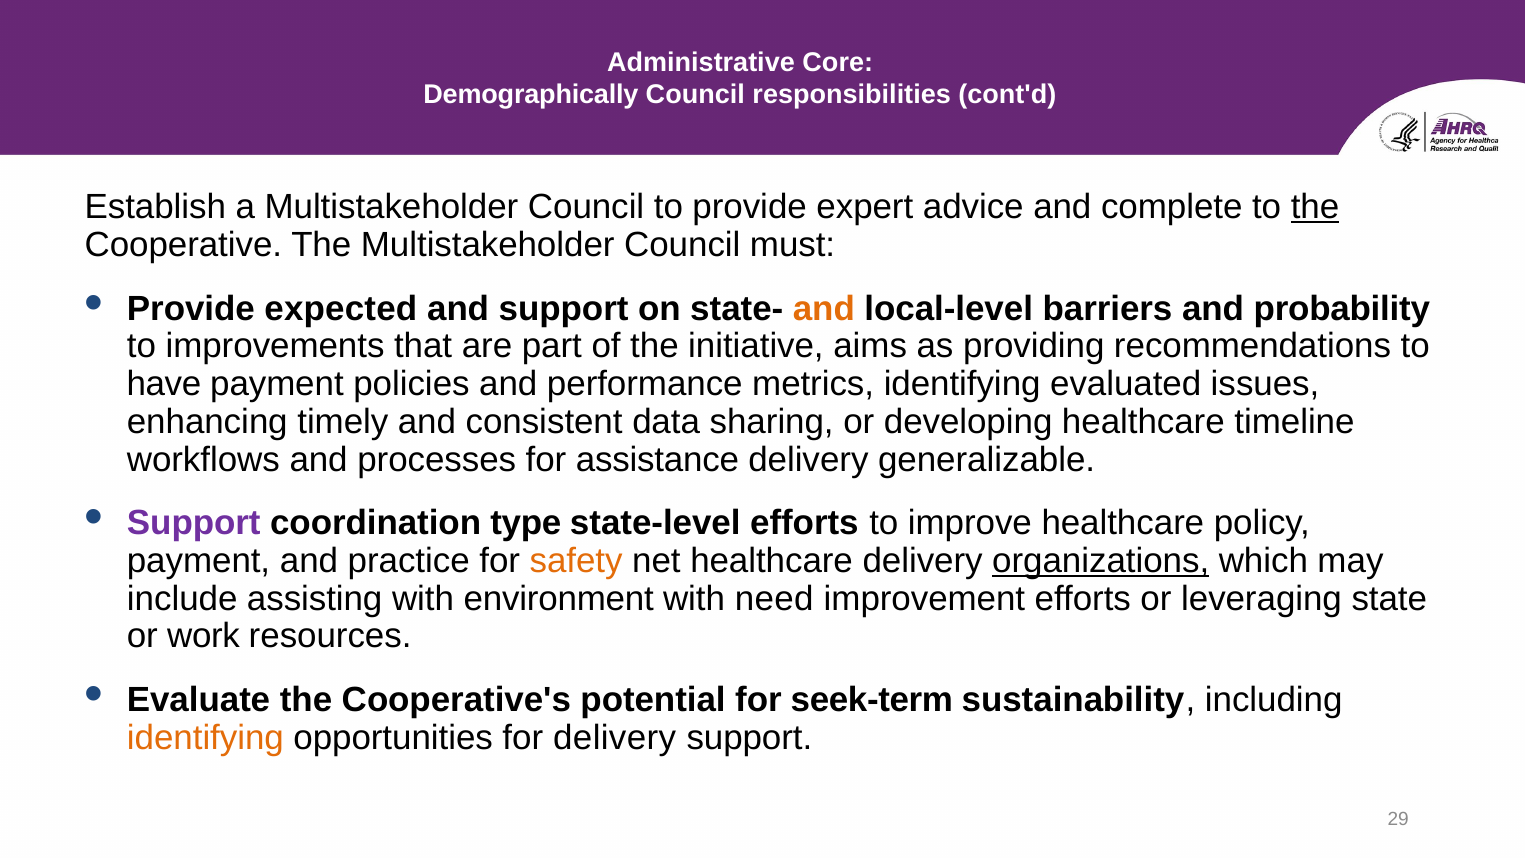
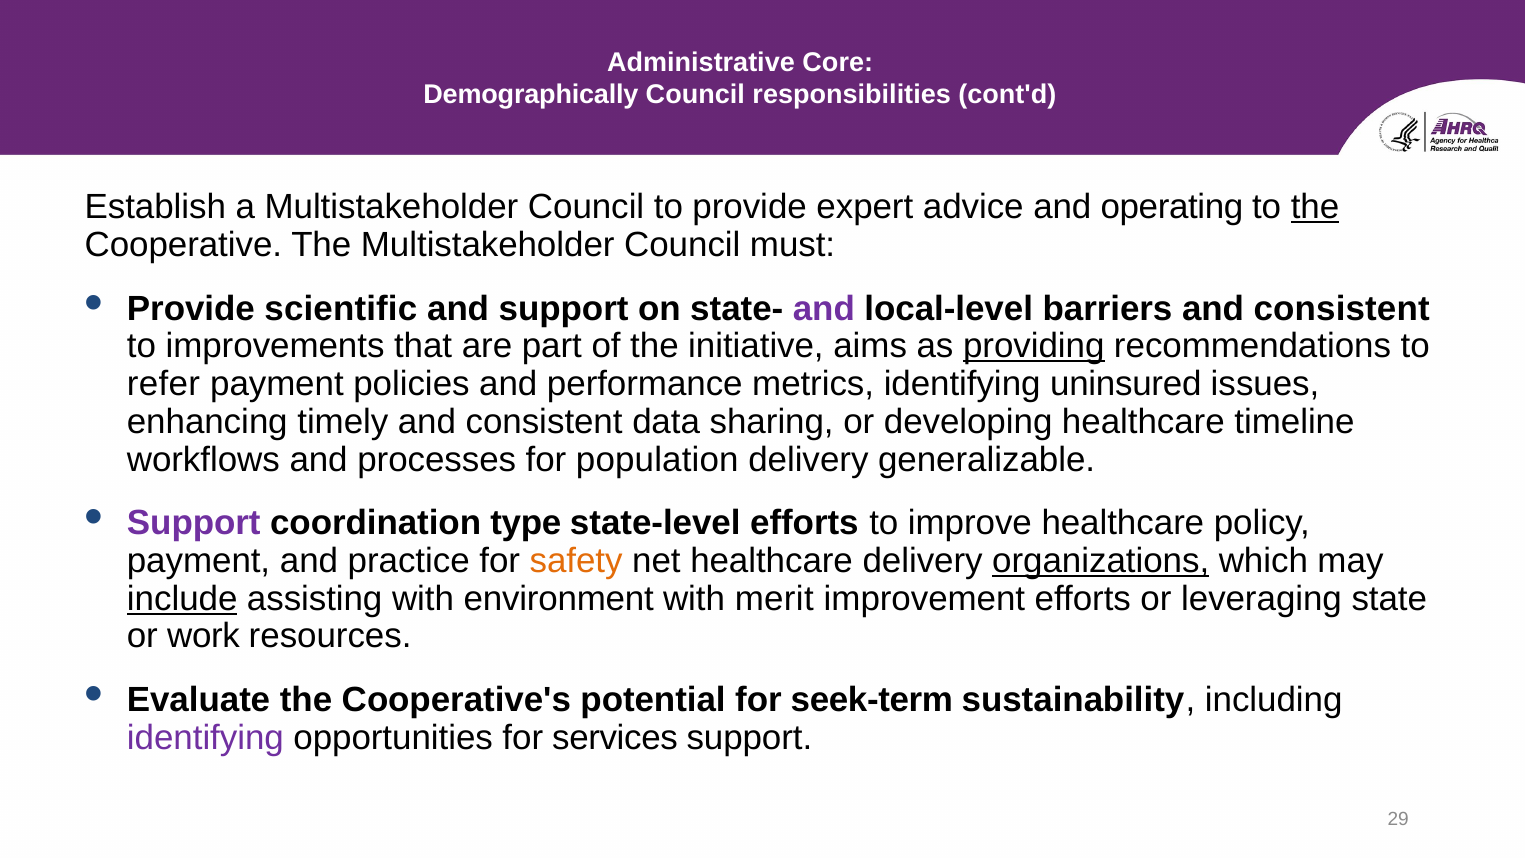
complete: complete -> operating
expected: expected -> scientific
and at (824, 309) colour: orange -> purple
barriers and probability: probability -> consistent
providing underline: none -> present
have: have -> refer
evaluated: evaluated -> uninsured
assistance: assistance -> population
include underline: none -> present
need: need -> merit
identifying at (205, 737) colour: orange -> purple
for delivery: delivery -> services
